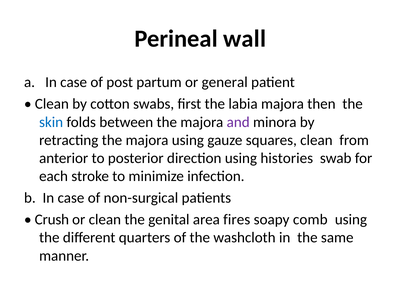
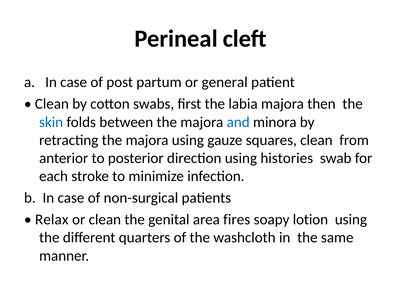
wall: wall -> cleft
and colour: purple -> blue
Crush: Crush -> Relax
comb: comb -> lotion
